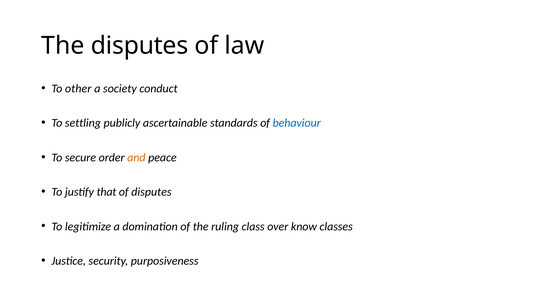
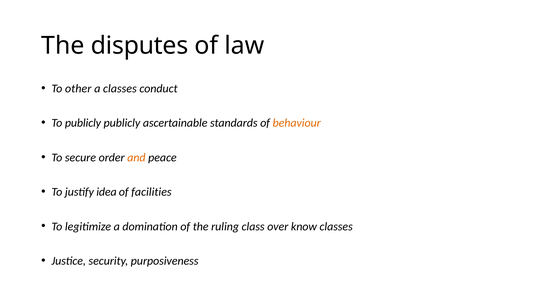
a society: society -> classes
To settling: settling -> publicly
behaviour colour: blue -> orange
that: that -> idea
of disputes: disputes -> facilities
